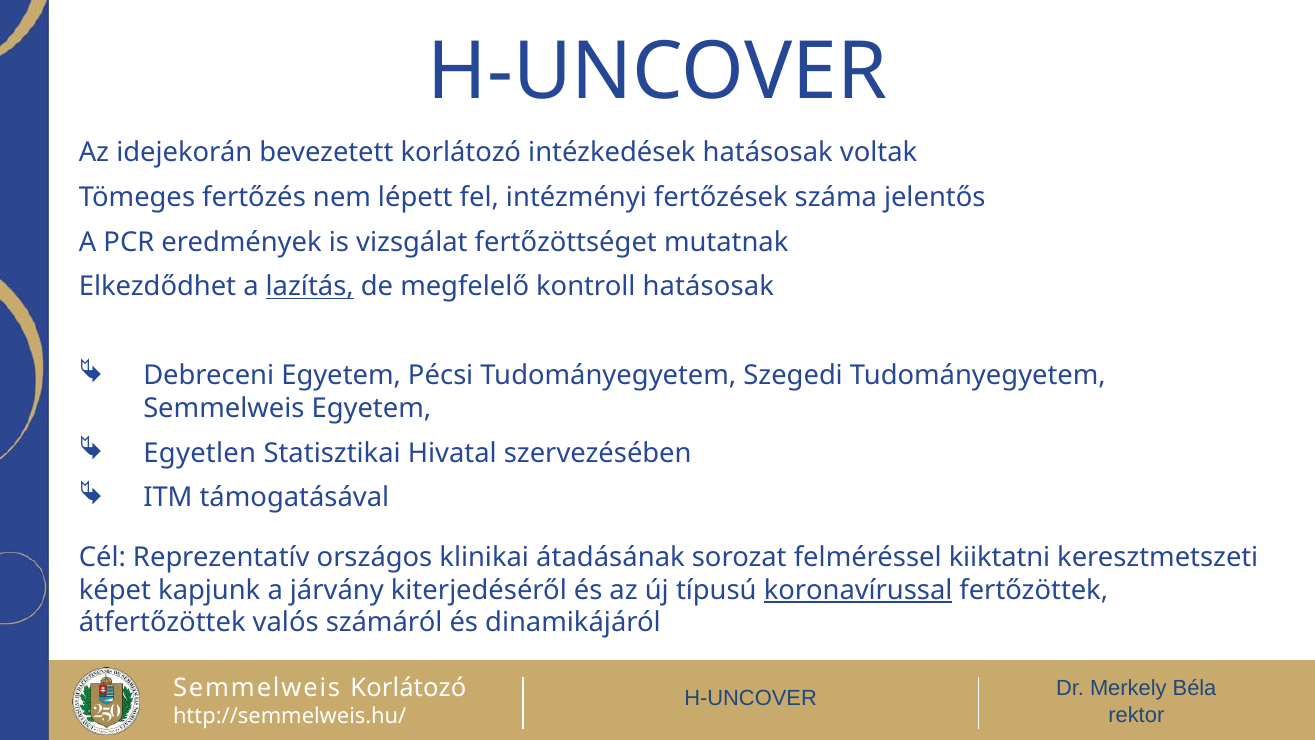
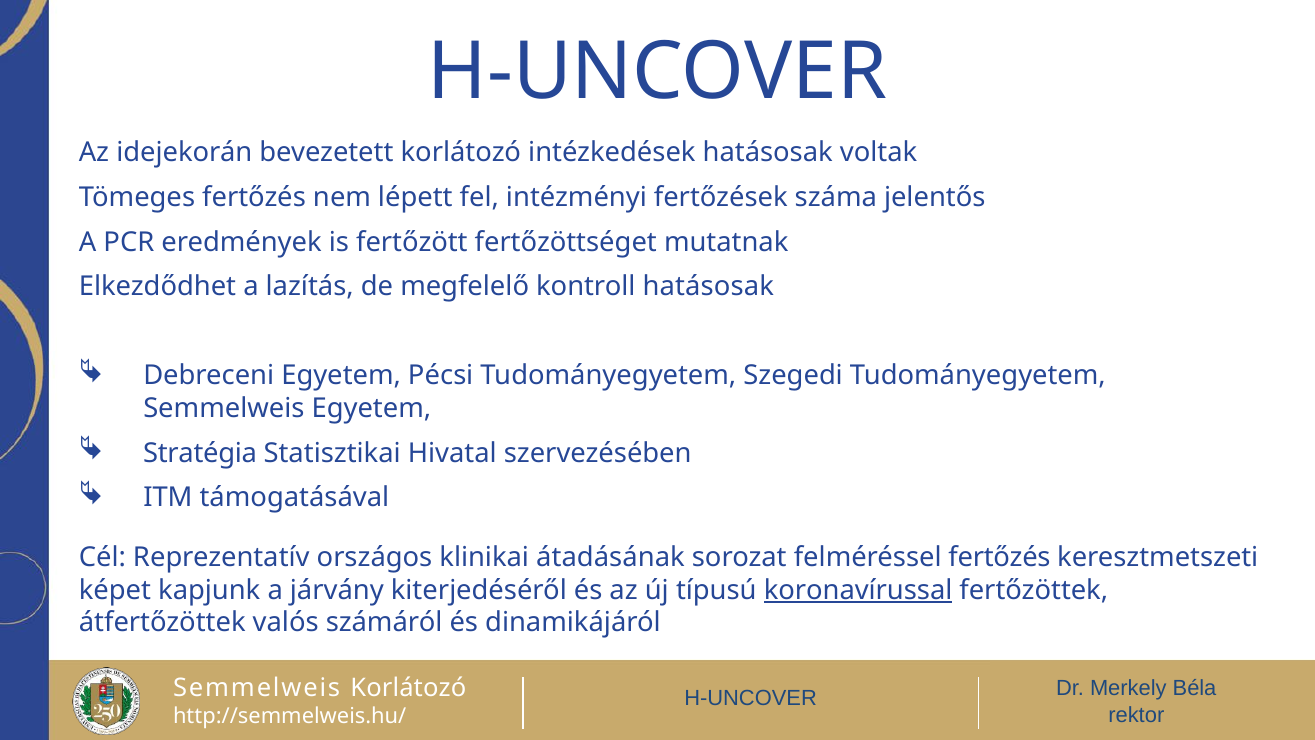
vizsgálat: vizsgálat -> fertőzött
lazítás underline: present -> none
Egyetlen: Egyetlen -> Stratégia
felméréssel kiiktatni: kiiktatni -> fertőzés
